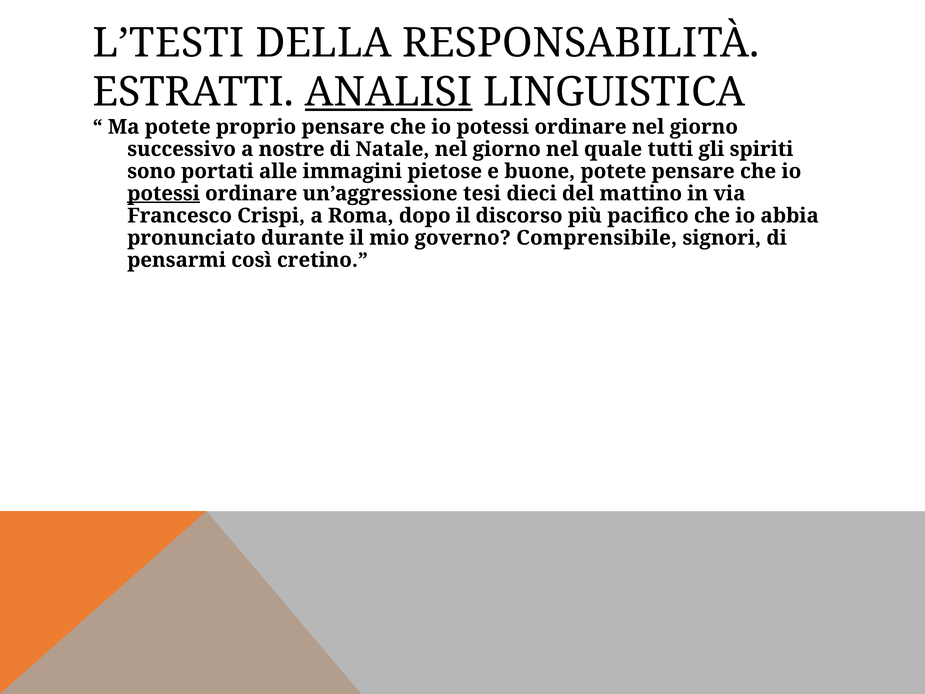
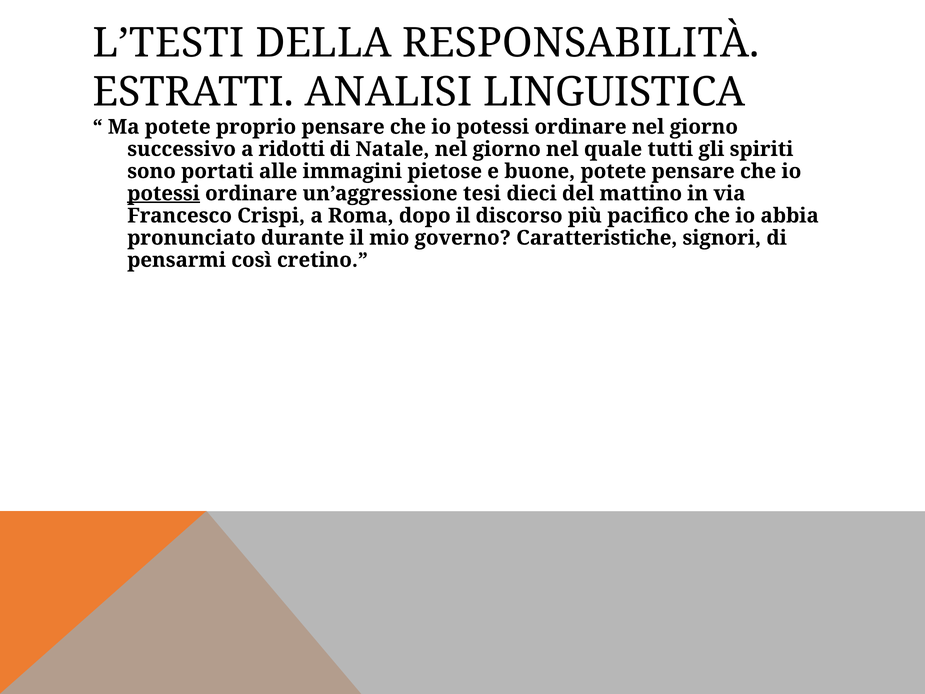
ANALISI underline: present -> none
nostre: nostre -> ridotti
Comprensibile: Comprensibile -> Caratteristiche
